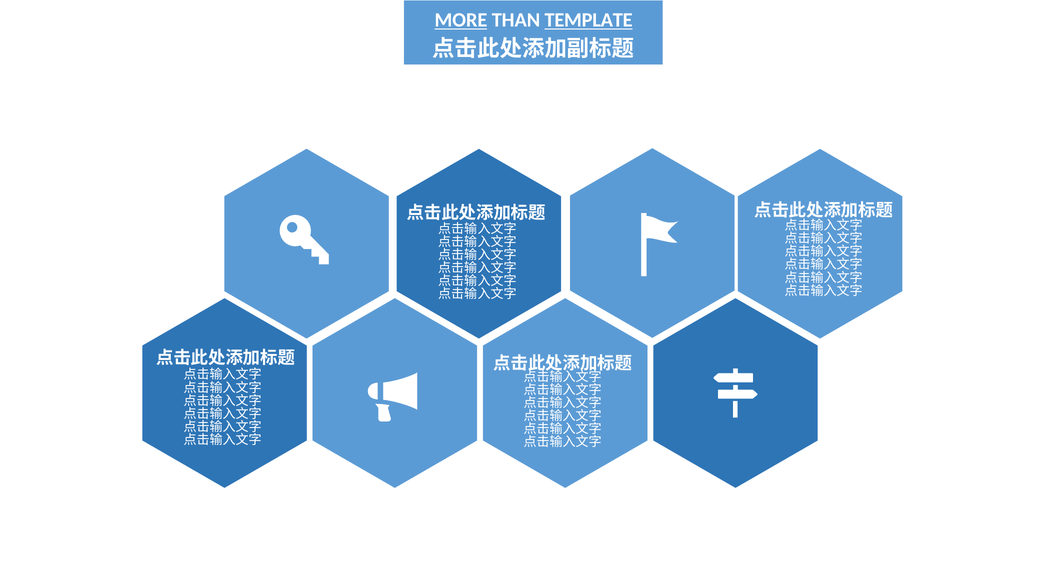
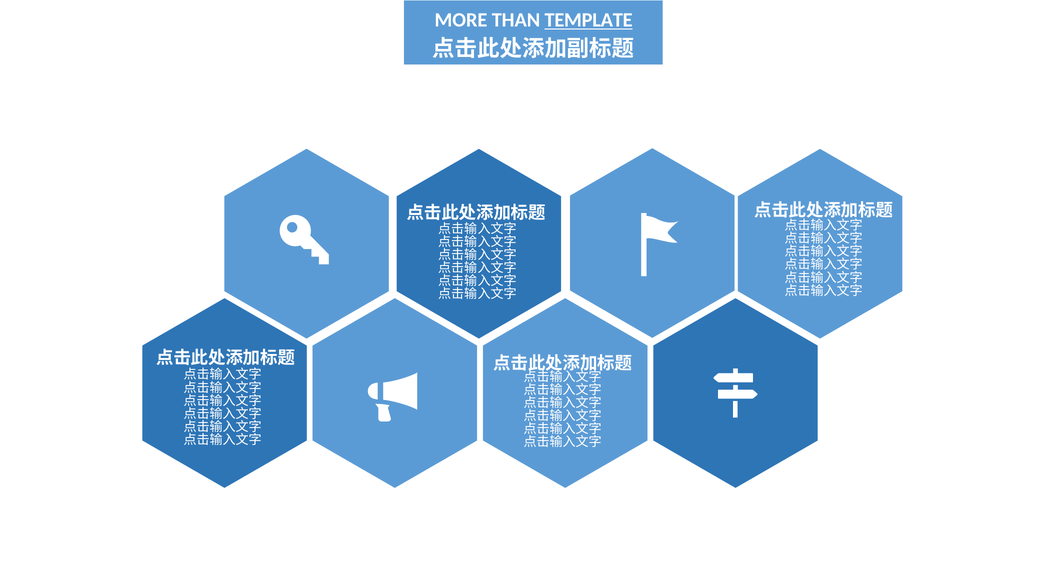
MORE underline: present -> none
